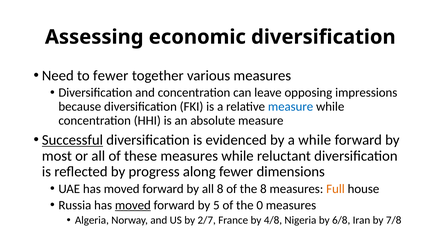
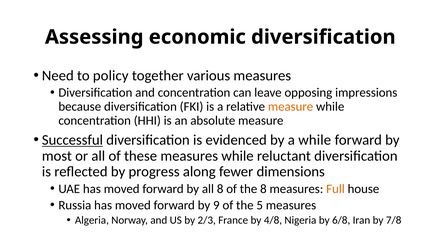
to fewer: fewer -> policy
measure at (291, 107) colour: blue -> orange
moved at (133, 205) underline: present -> none
5: 5 -> 9
0: 0 -> 5
2/7: 2/7 -> 2/3
